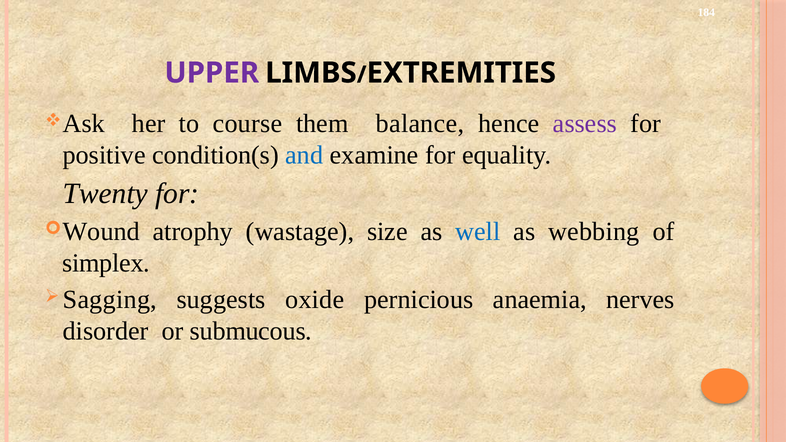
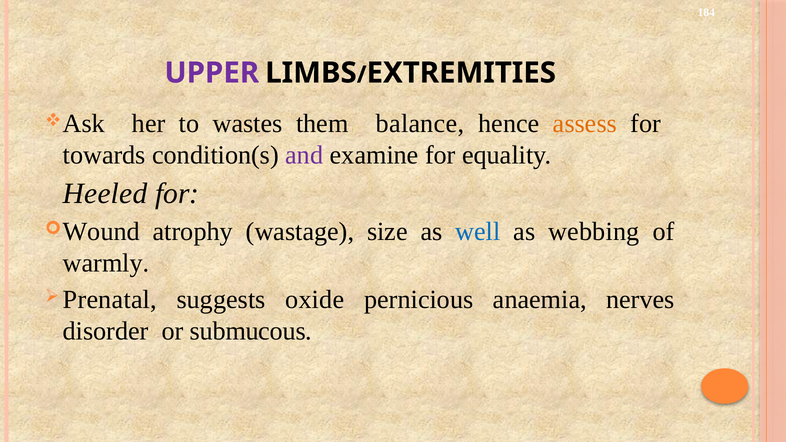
course: course -> wastes
assess colour: purple -> orange
positive: positive -> towards
and colour: blue -> purple
Twenty: Twenty -> Heeled
simplex: simplex -> warmly
Sagging: Sagging -> Prenatal
